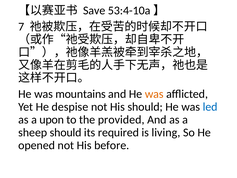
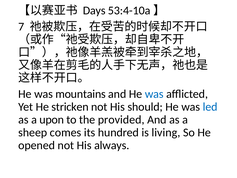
Save: Save -> Days
was at (154, 94) colour: orange -> blue
despise: despise -> stricken
sheep should: should -> comes
required: required -> hundred
before: before -> always
